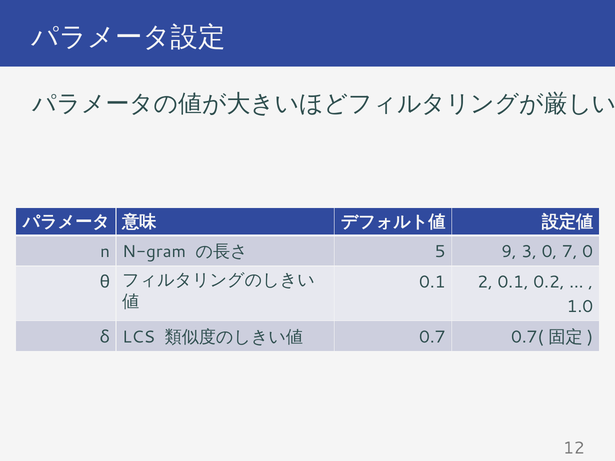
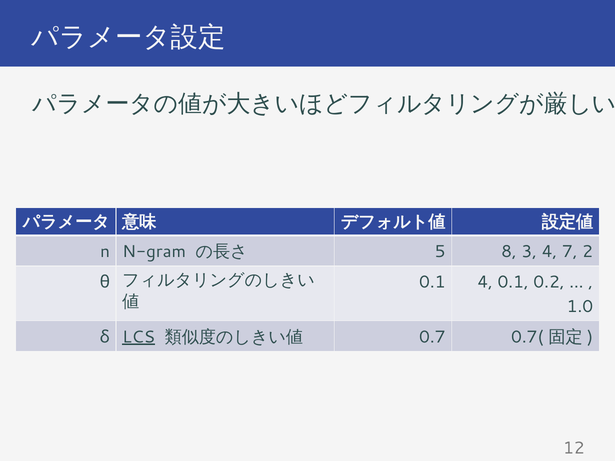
9: 9 -> 8
3 0: 0 -> 4
7 0: 0 -> 2
0.1 2: 2 -> 4
LCS underline: none -> present
